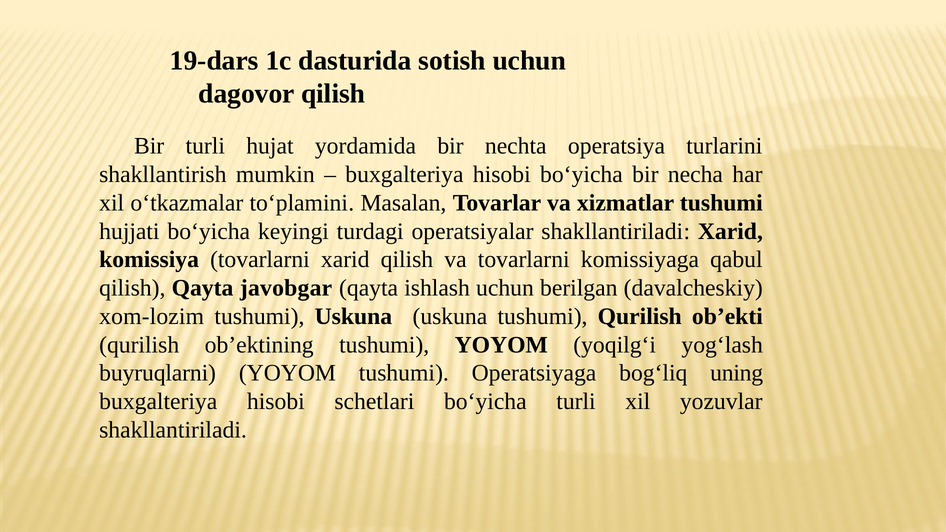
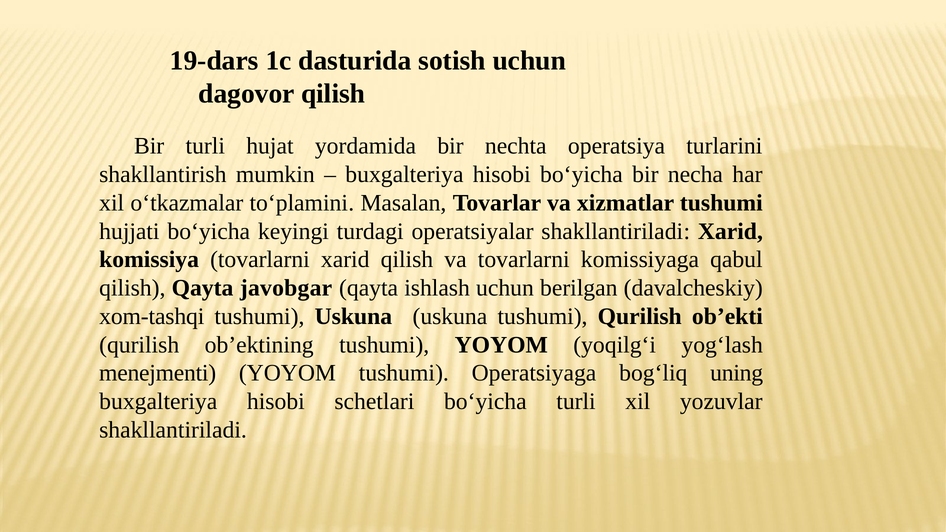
xom-lozim: xom-lozim -> xom-tashqi
buyruqlarni: buyruqlarni -> menejmenti
